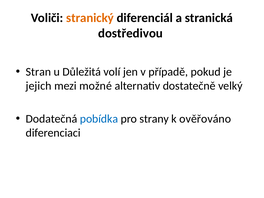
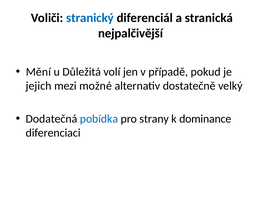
stranický colour: orange -> blue
dostředivou: dostředivou -> nejpalčivější
Stran: Stran -> Mění
ověřováno: ověřováno -> dominance
